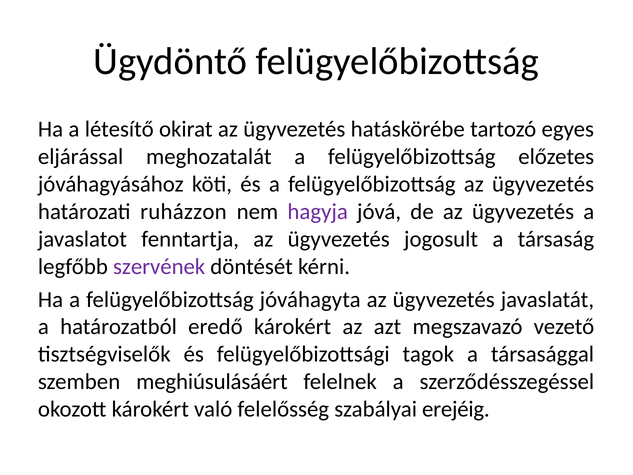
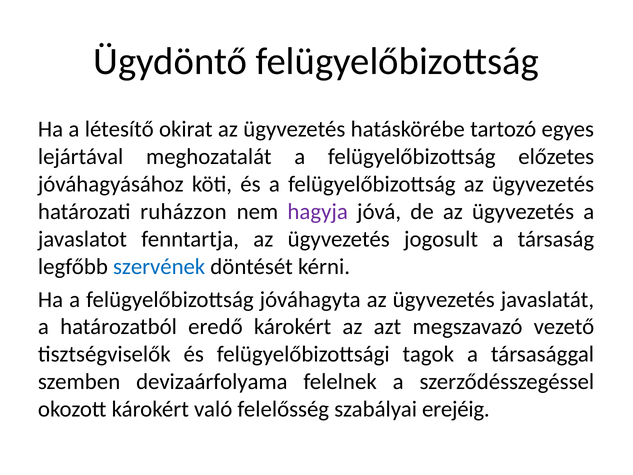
eljárással: eljárással -> lejártával
szervének colour: purple -> blue
meghiúsulásáért: meghiúsulásáért -> devizaárfolyama
